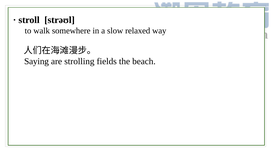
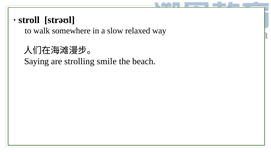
fields: fields -> smile
